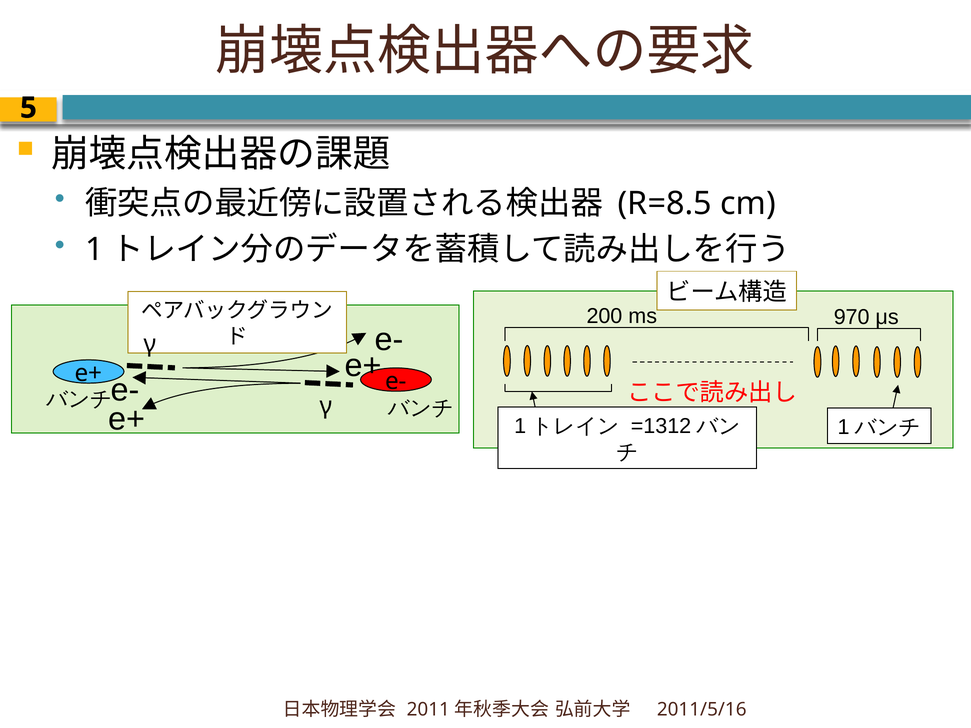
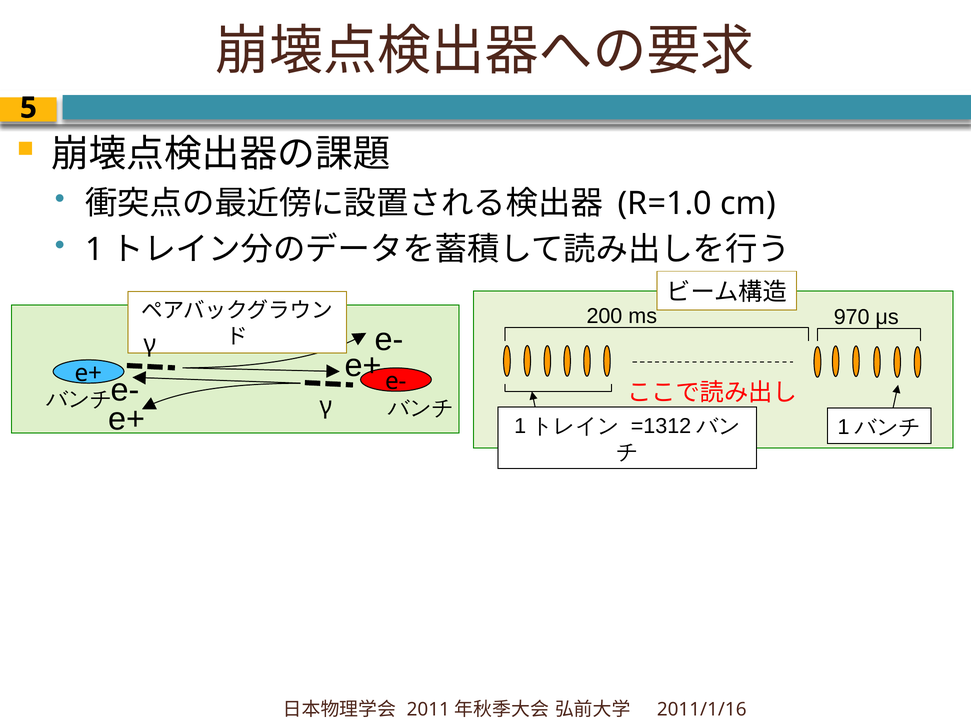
R=8.5: R=8.5 -> R=1.0
2011/5/16: 2011/5/16 -> 2011/1/16
